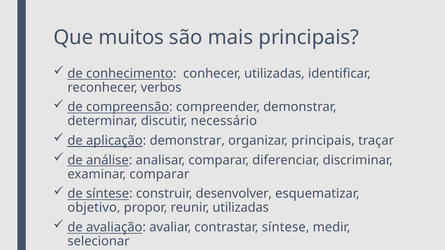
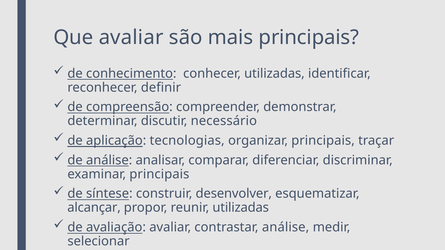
Que muitos: muitos -> avaliar
verbos: verbos -> definir
aplicação demonstrar: demonstrar -> tecnologias
examinar comparar: comparar -> principais
objetivo: objetivo -> alcançar
contrastar síntese: síntese -> análise
